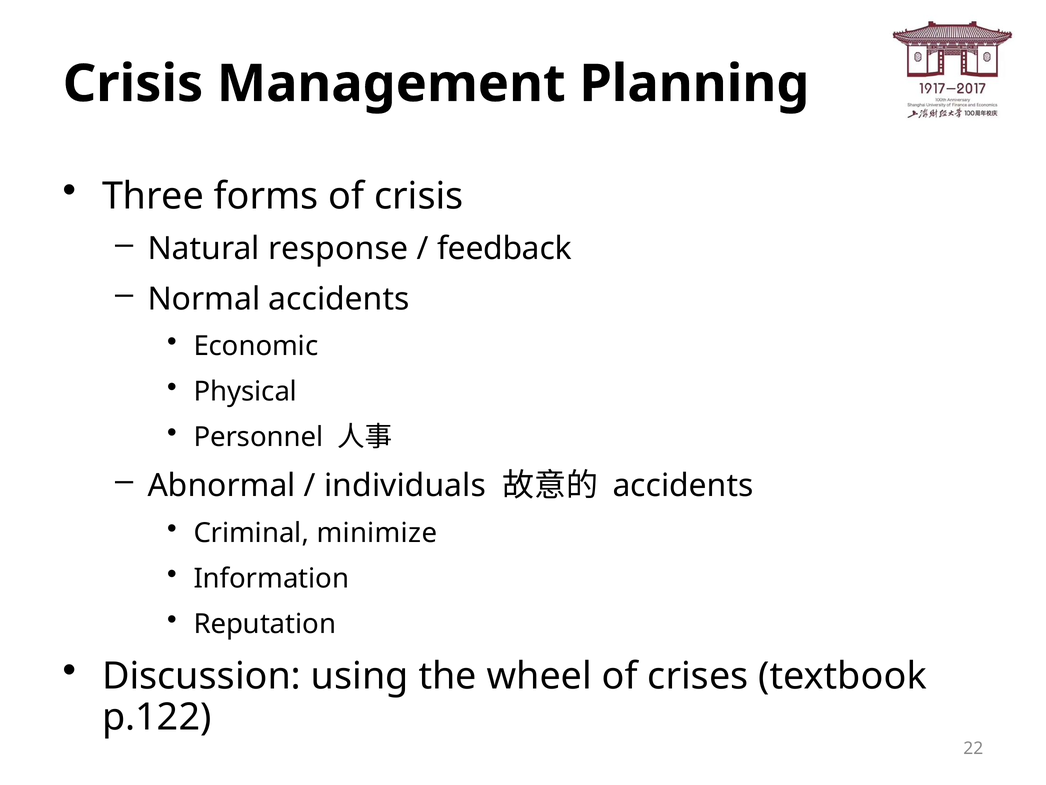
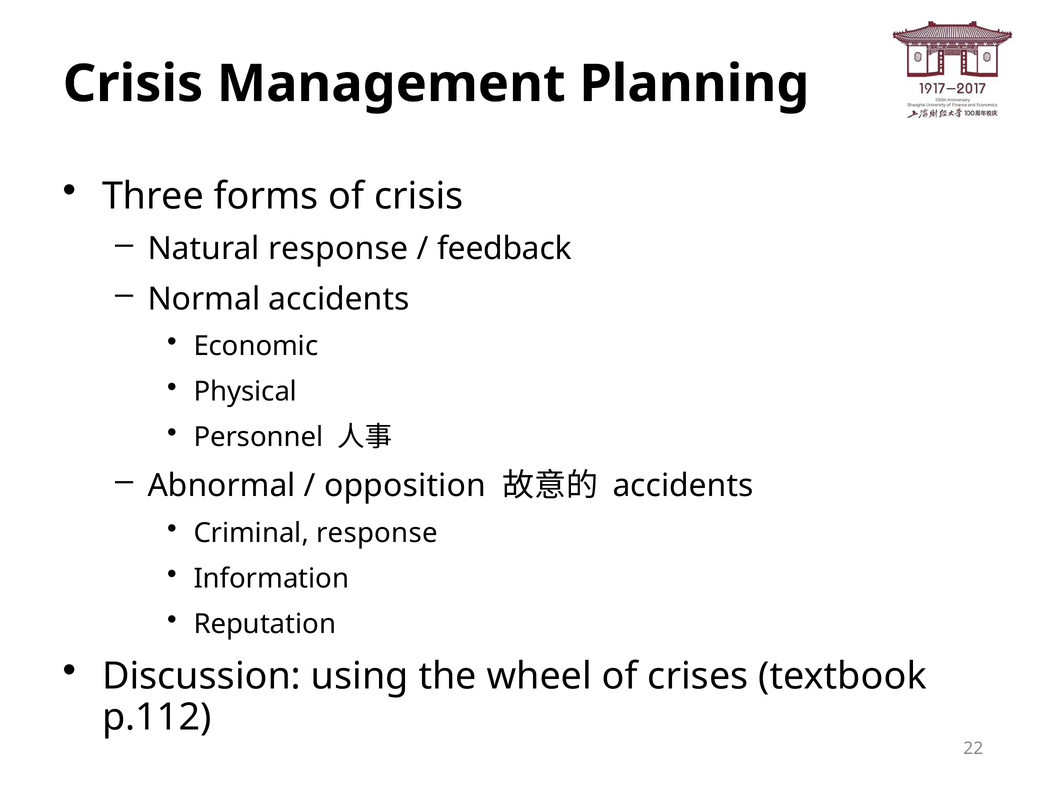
individuals: individuals -> opposition
Criminal minimize: minimize -> response
p.122: p.122 -> p.112
